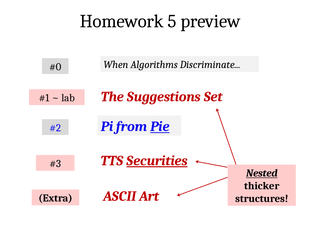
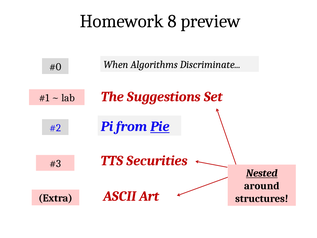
5: 5 -> 8
Securities underline: present -> none
thicker: thicker -> around
